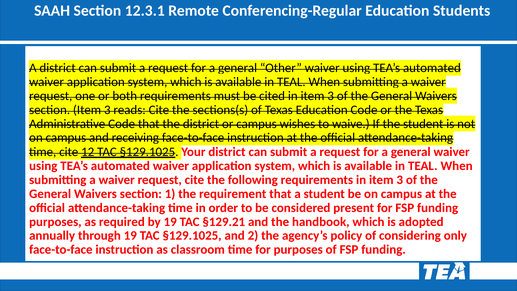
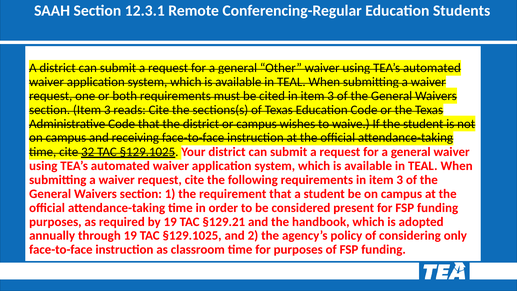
12: 12 -> 32
